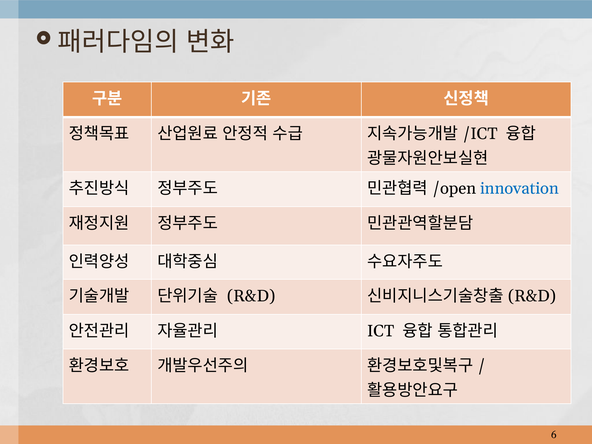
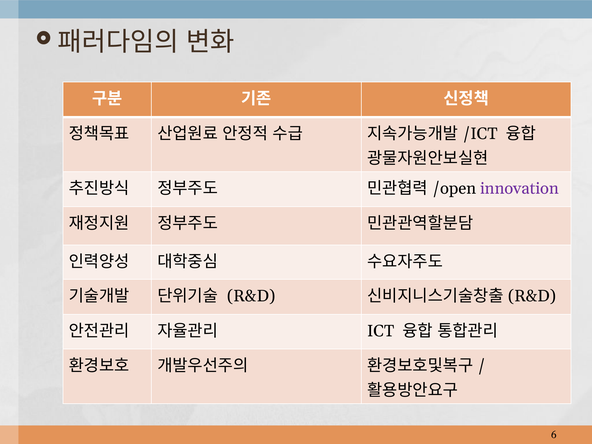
innovation colour: blue -> purple
